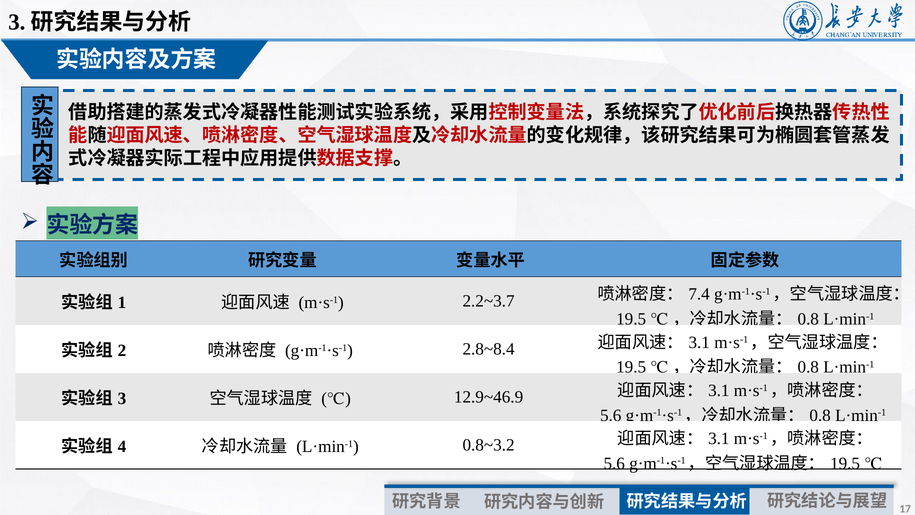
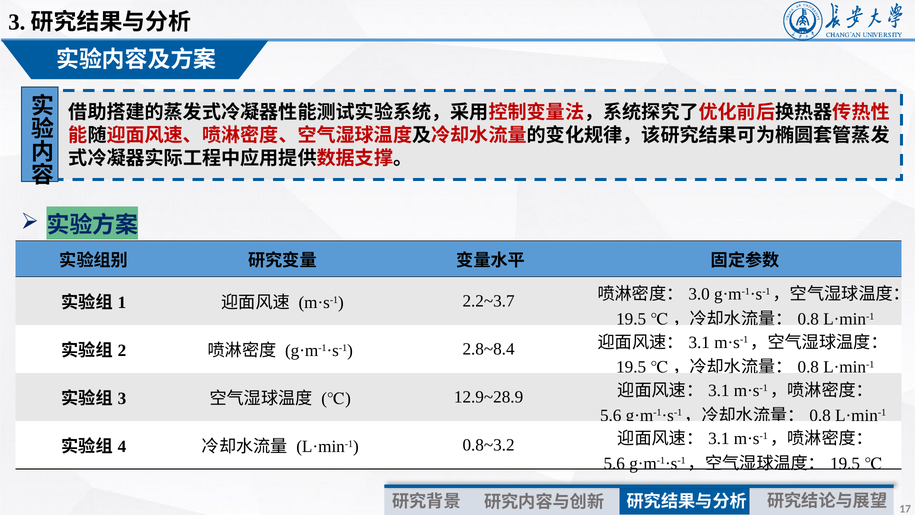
7.4: 7.4 -> 3.0
12.9~46.9: 12.9~46.9 -> 12.9~28.9
